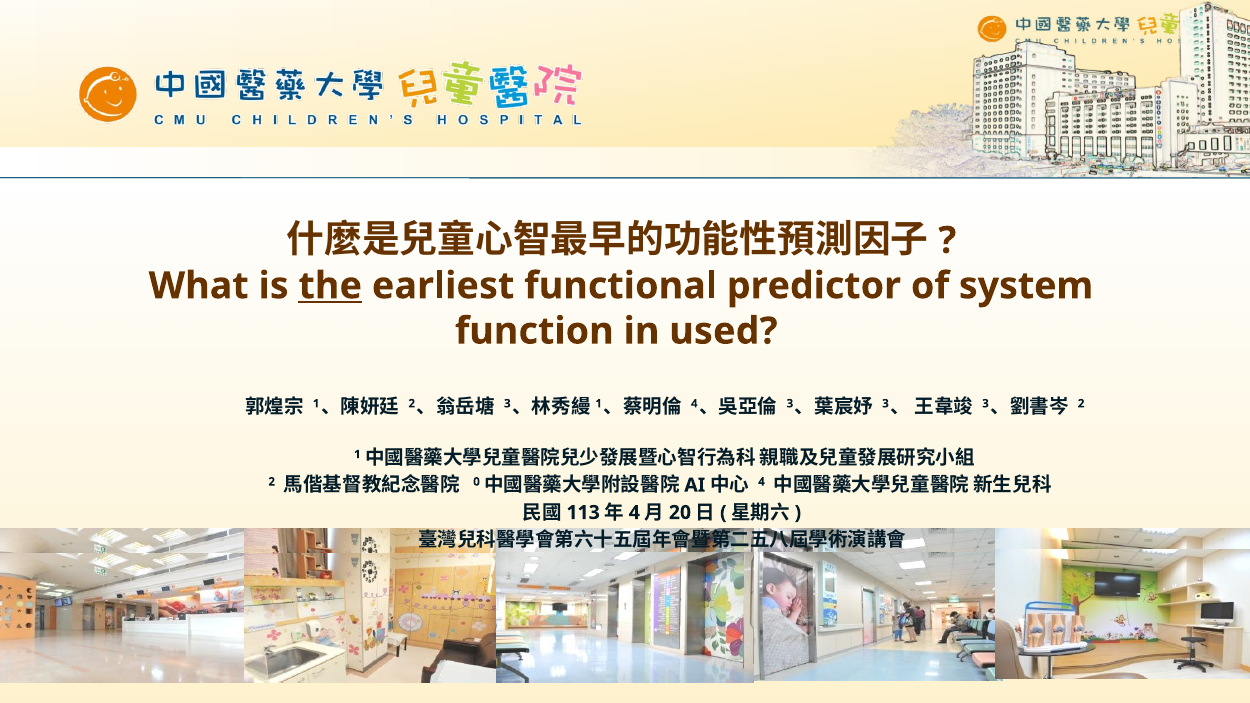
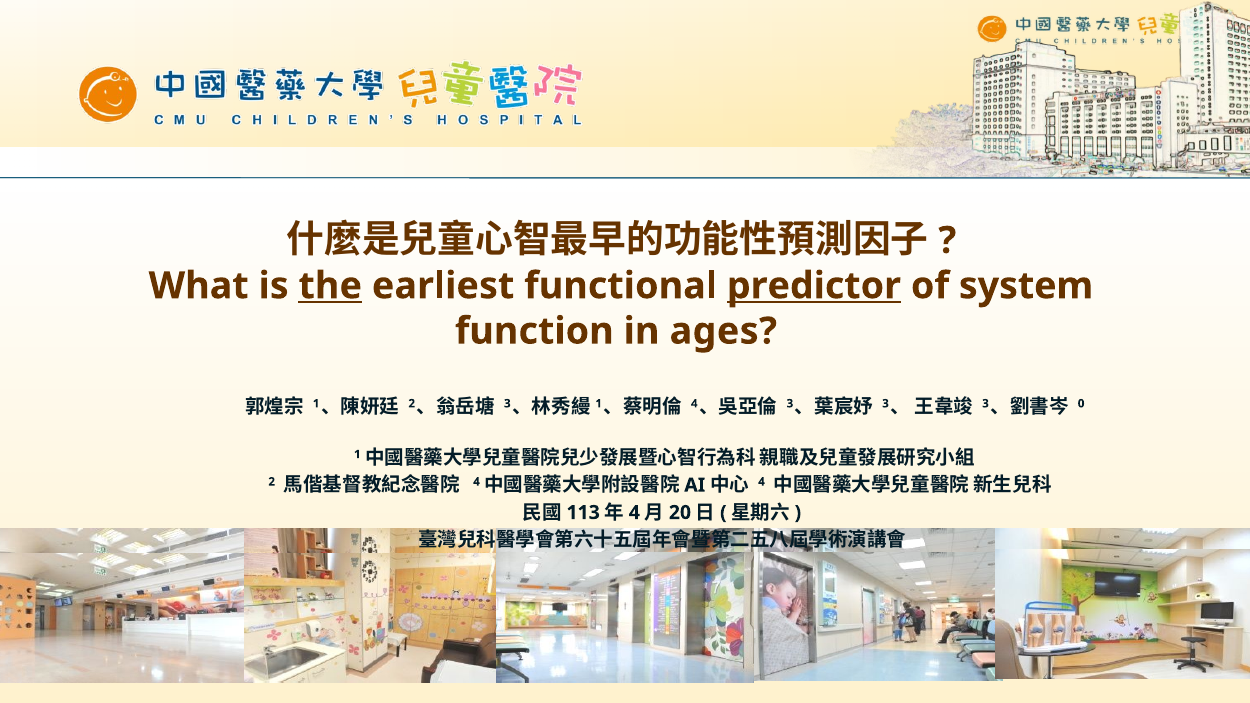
predictor underline: none -> present
used: used -> ages
2 at (1081, 404): 2 -> 0
0 at (477, 482): 0 -> 4
